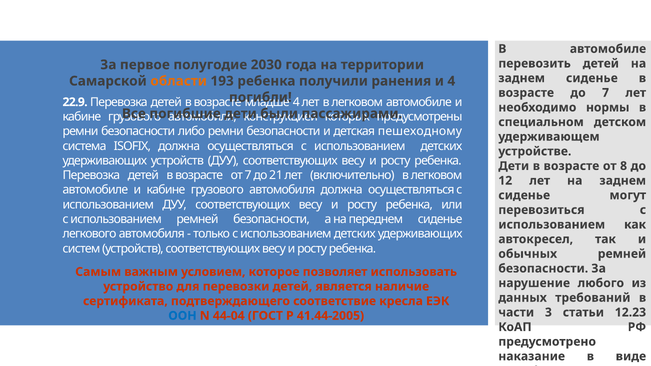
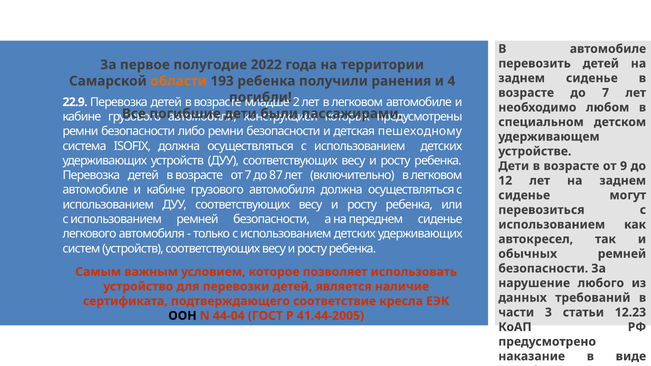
2030: 2030 -> 2022
4 at (296, 102): 4 -> 2
нормы: нормы -> любом
8: 8 -> 9
21: 21 -> 87
ООН colour: blue -> black
